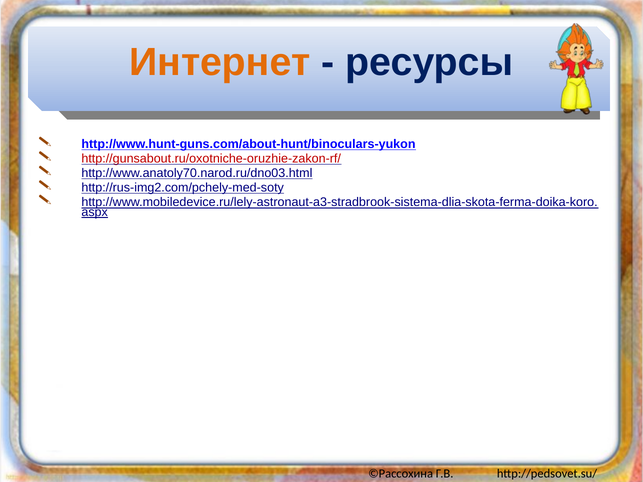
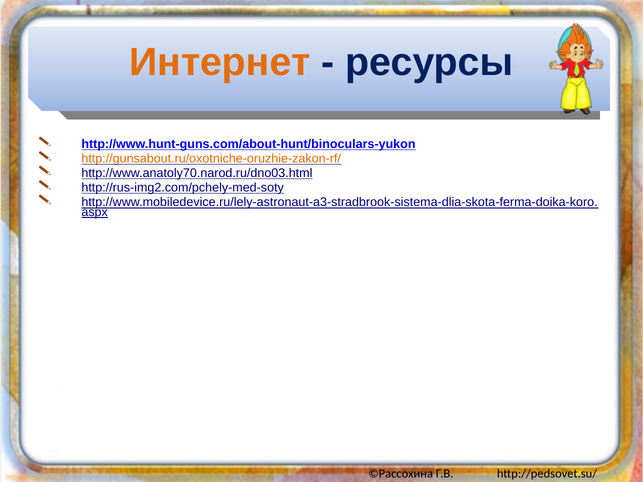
http://gunsabout.ru/oxotniche-oruzhie-zakon-rf/ colour: red -> orange
